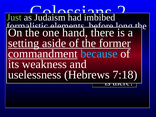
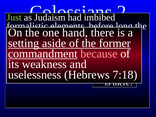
because colour: light blue -> pink
